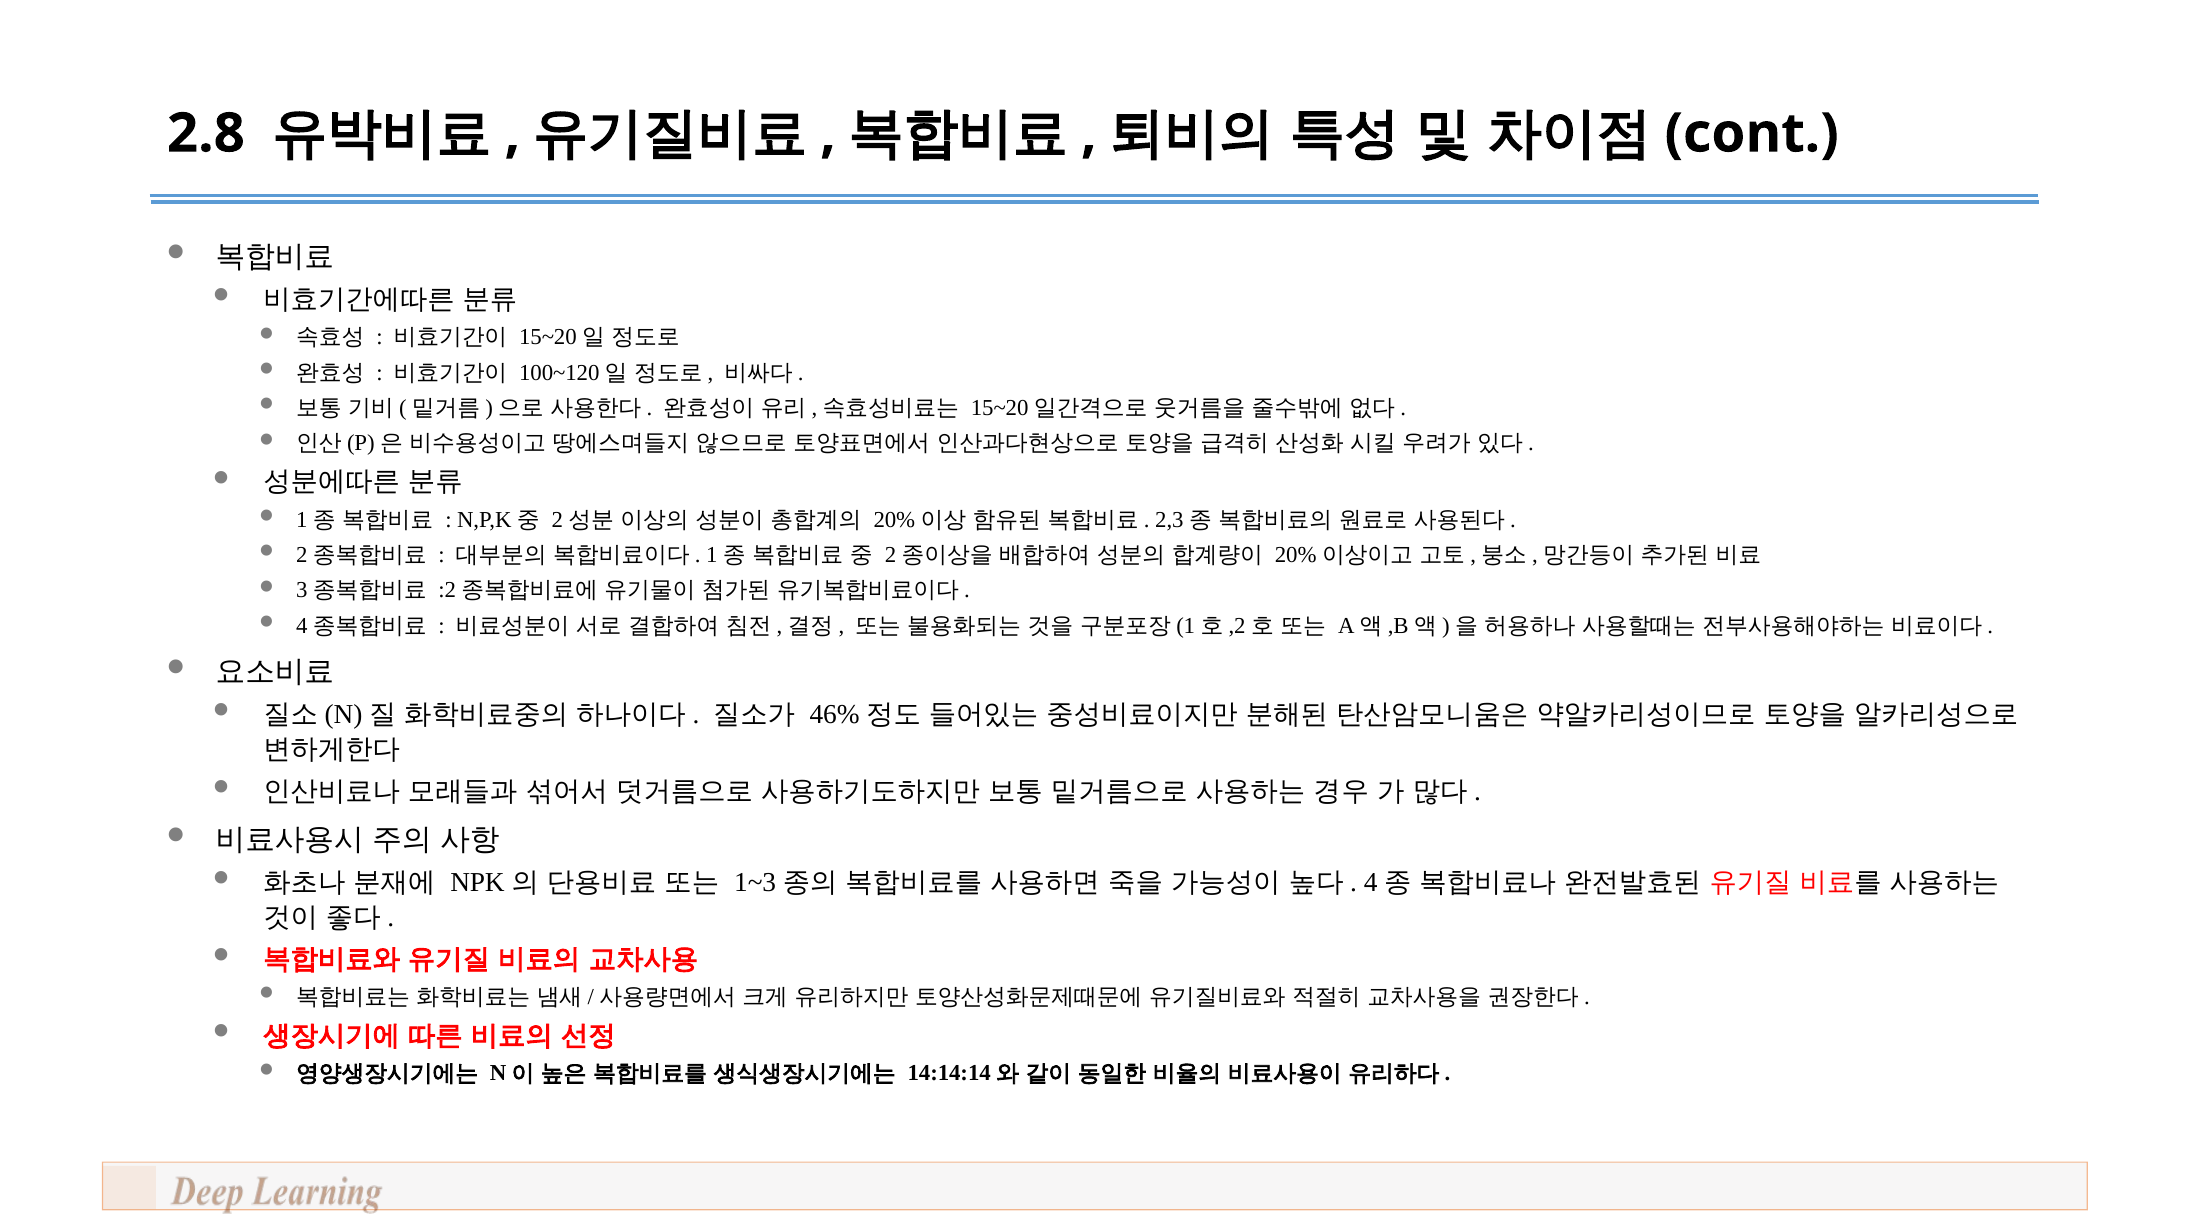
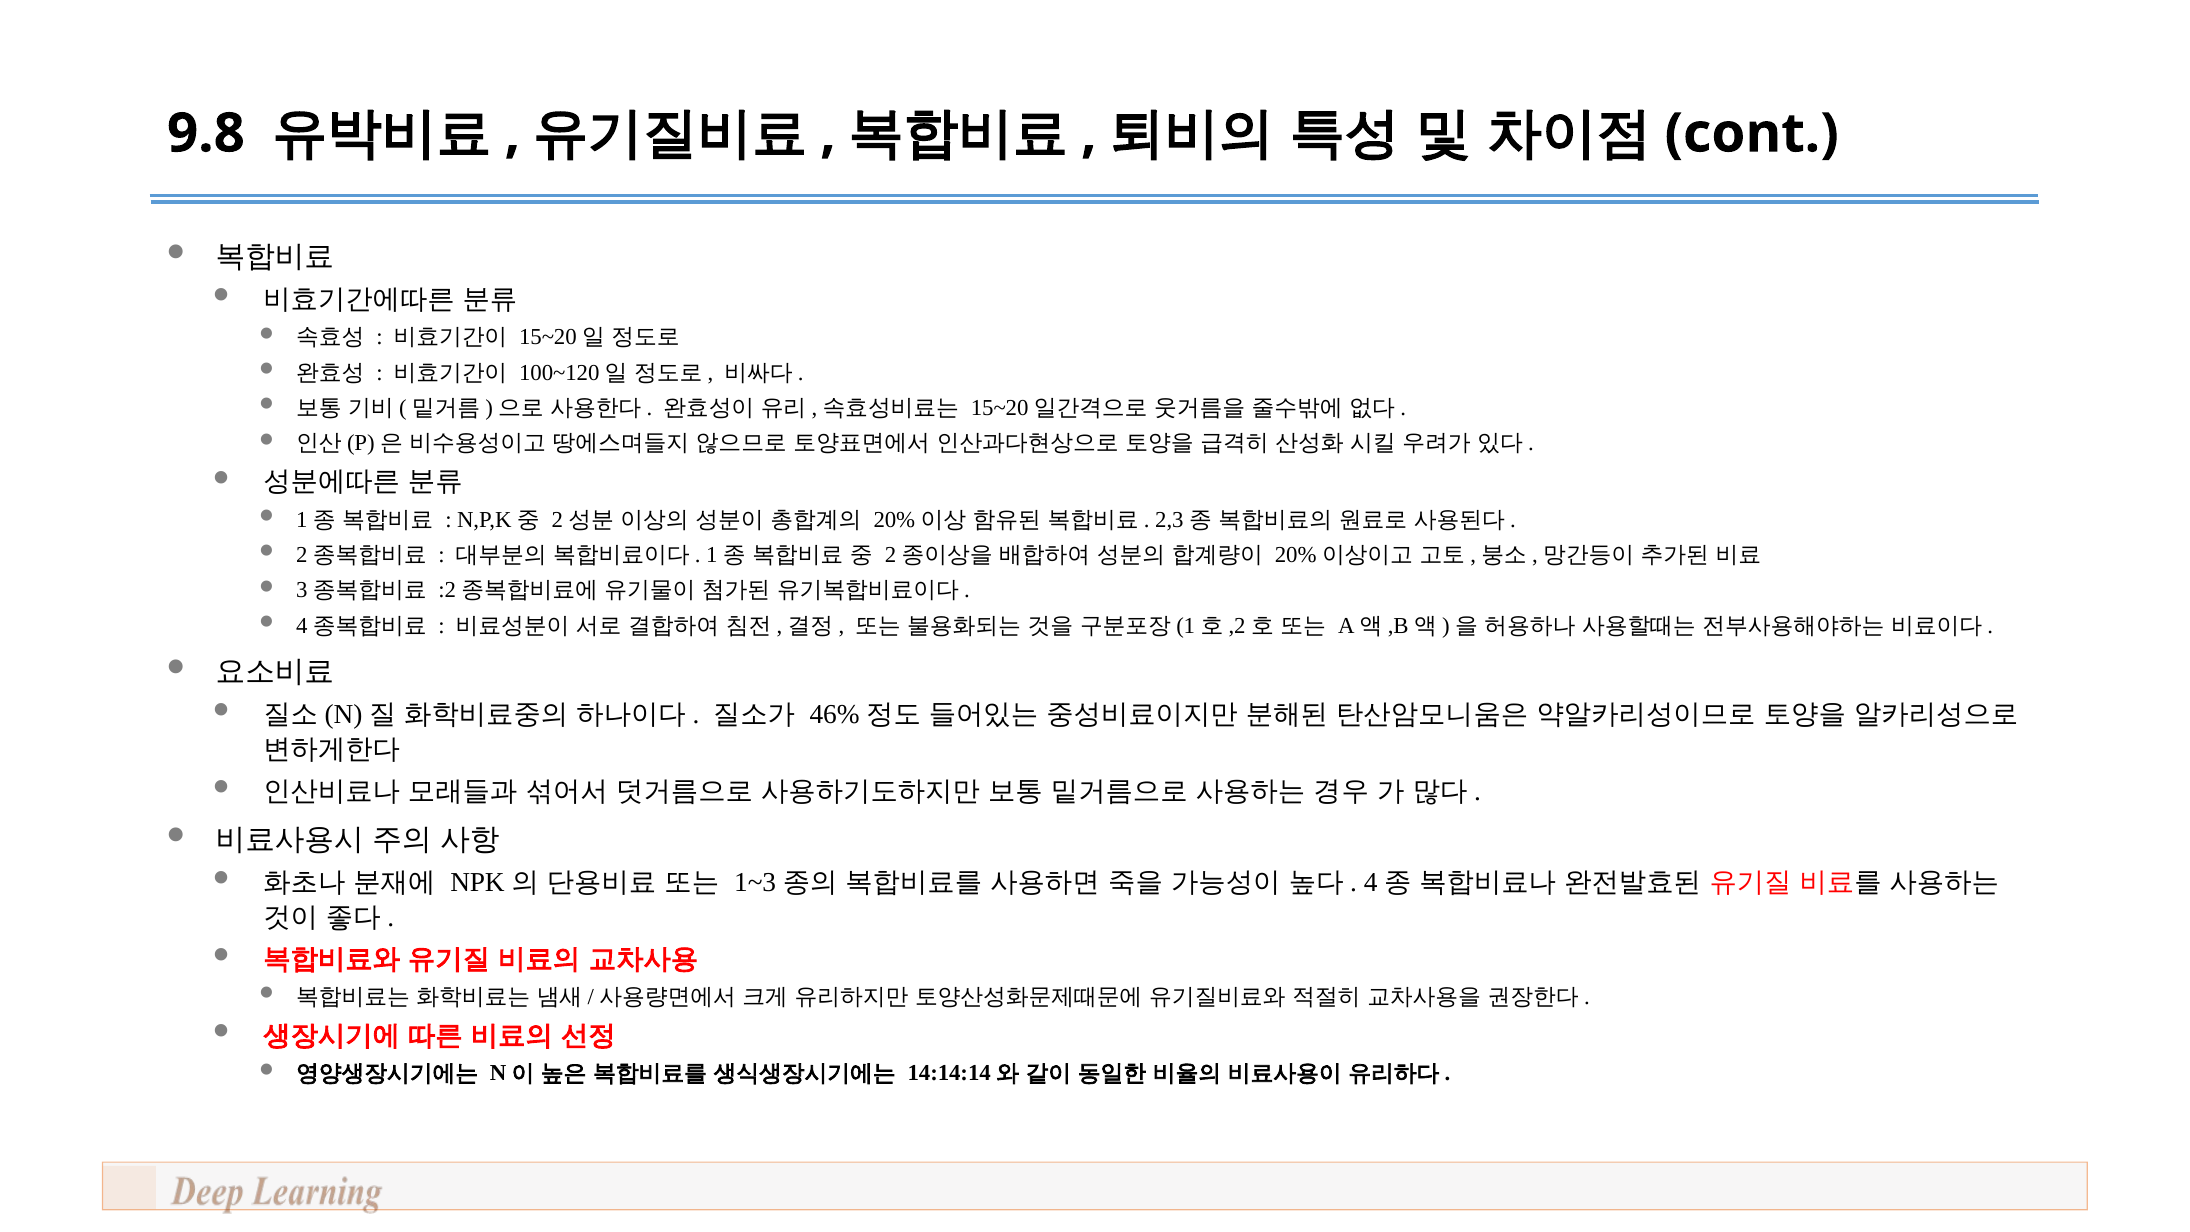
2.8: 2.8 -> 9.8
